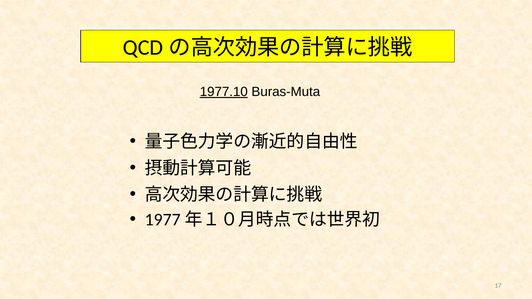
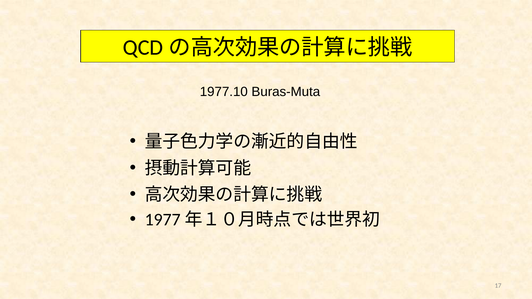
1977.10 underline: present -> none
